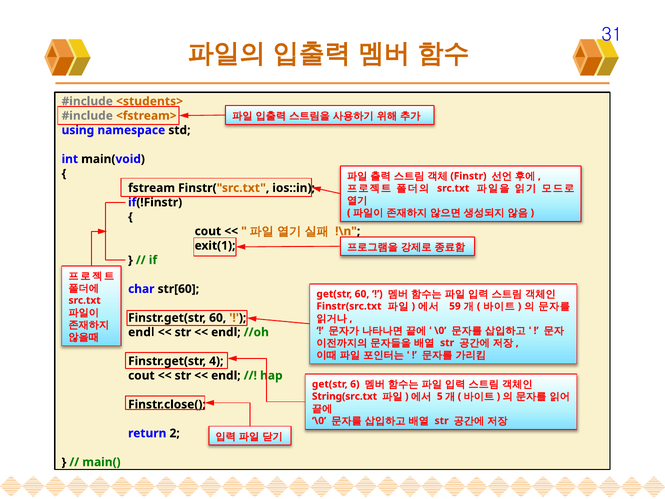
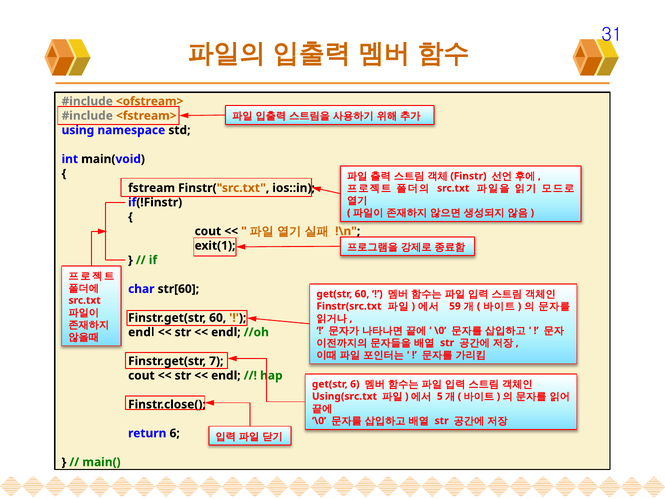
<students>: <students> -> <ofstream>
4: 4 -> 7
String(src.txt: String(src.txt -> Using(src.txt
return 2: 2 -> 6
